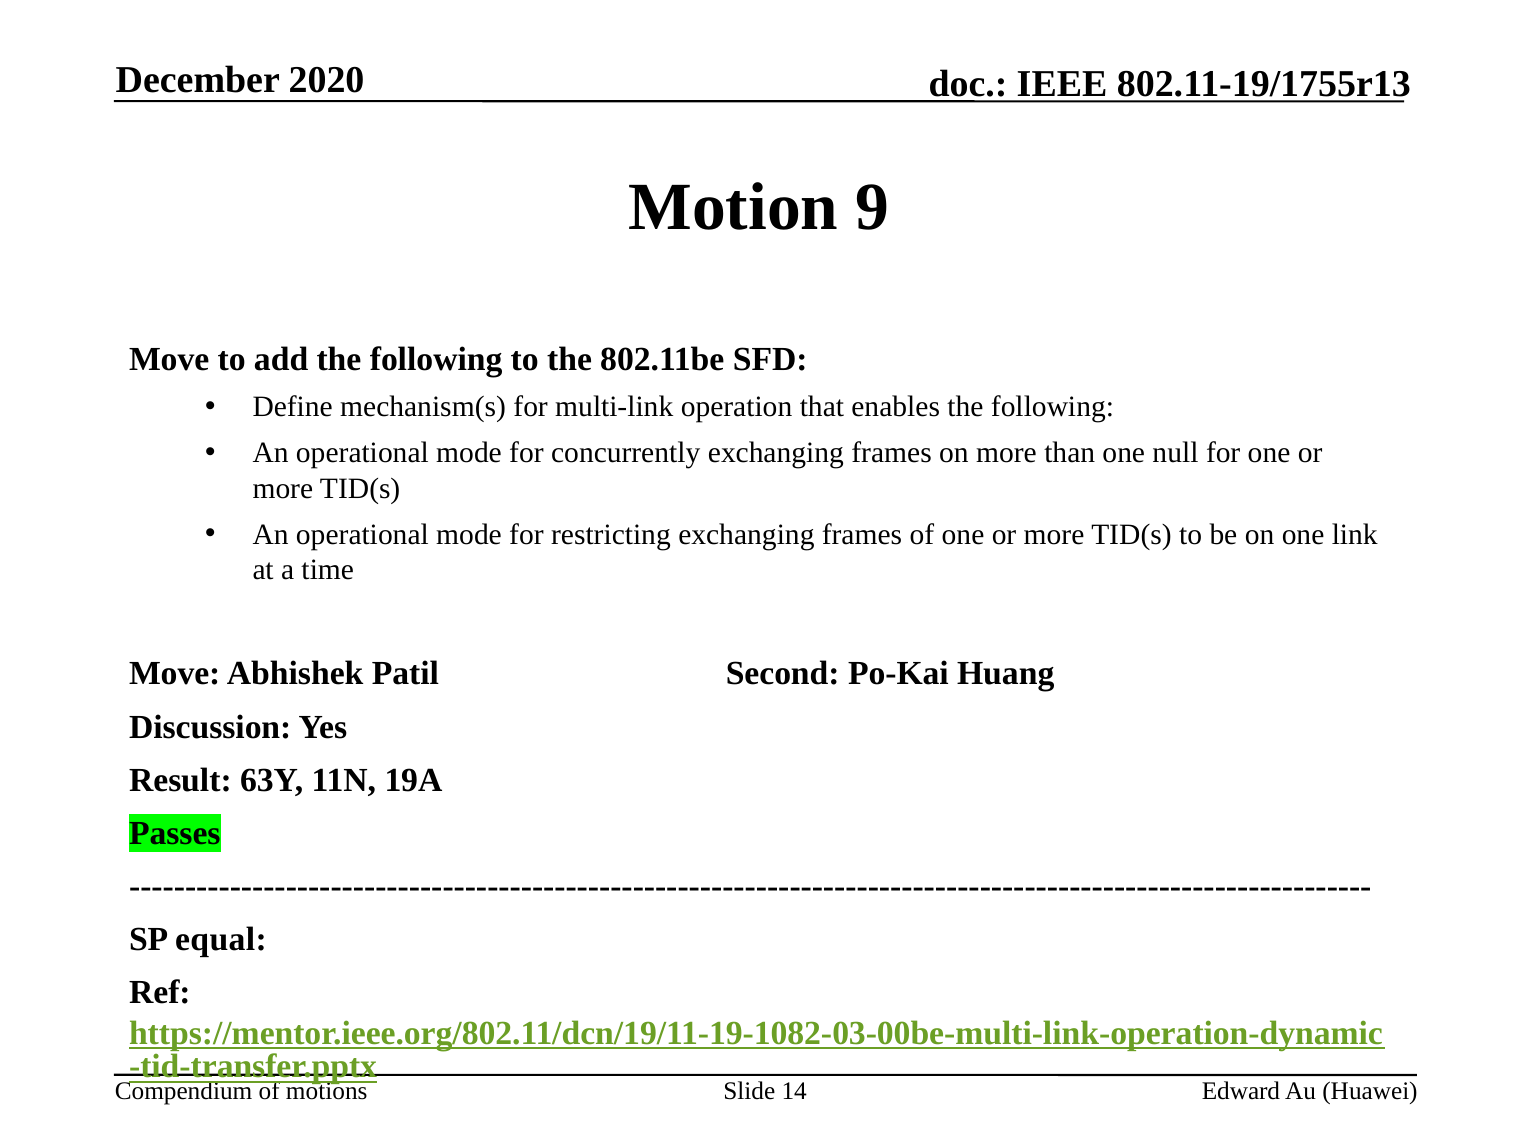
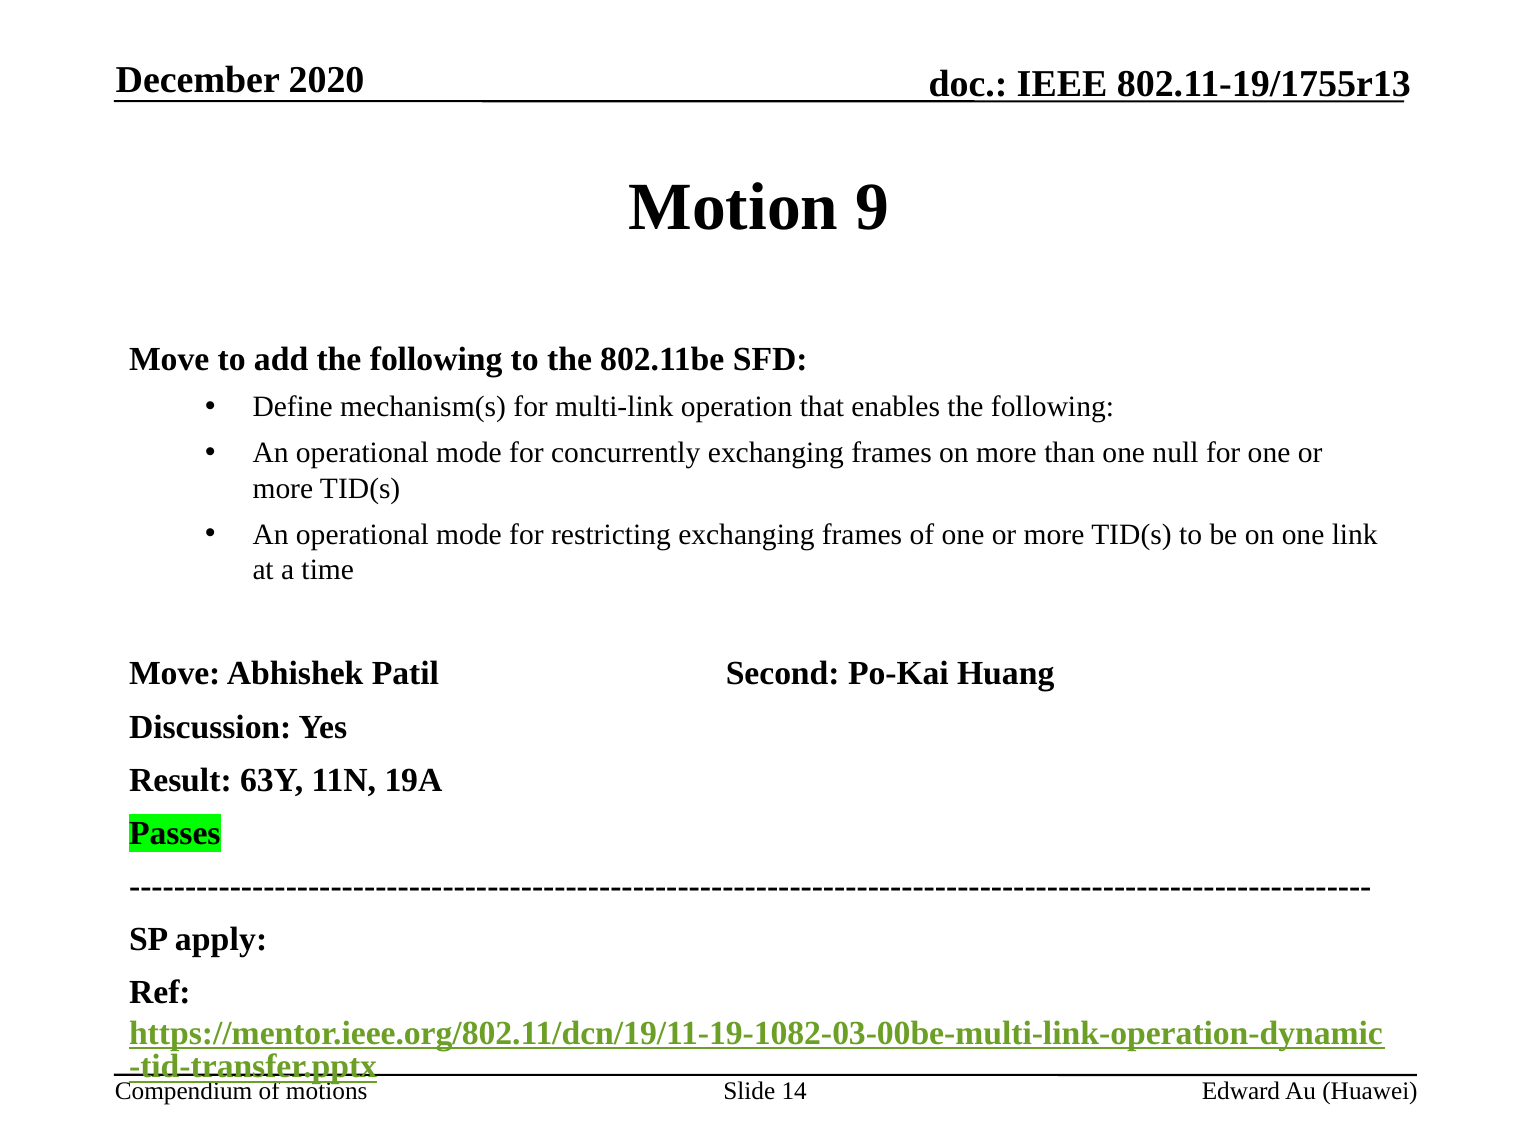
equal: equal -> apply
